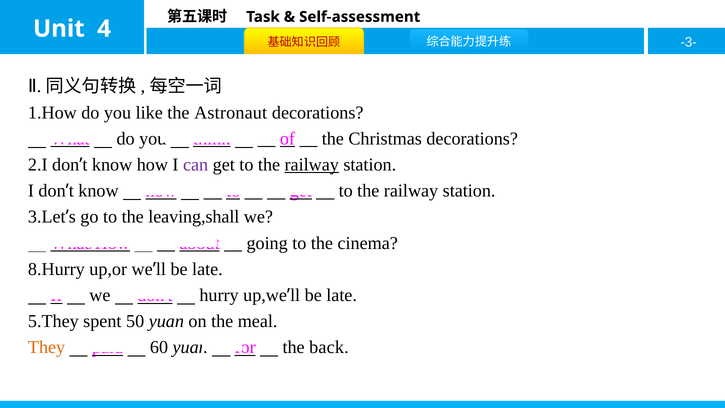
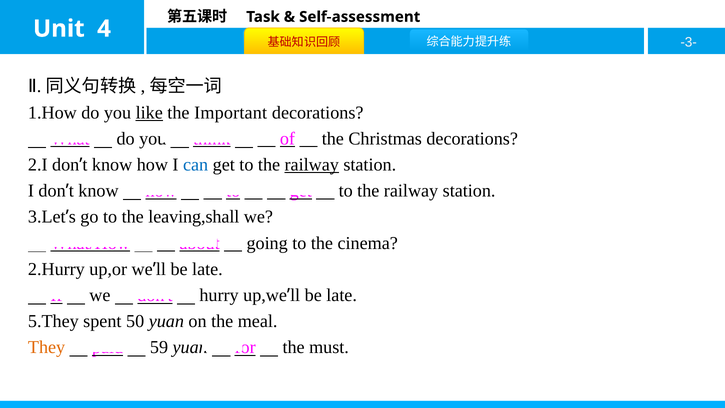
like underline: none -> present
Astronaut: Astronaut -> Important
can colour: purple -> blue
8.Hurry: 8.Hurry -> 2.Hurry
60: 60 -> 59
back: back -> must
